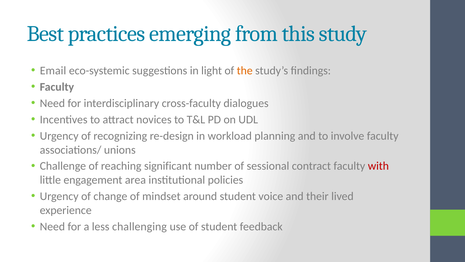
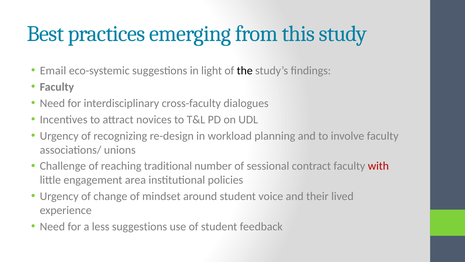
the colour: orange -> black
significant: significant -> traditional
less challenging: challenging -> suggestions
